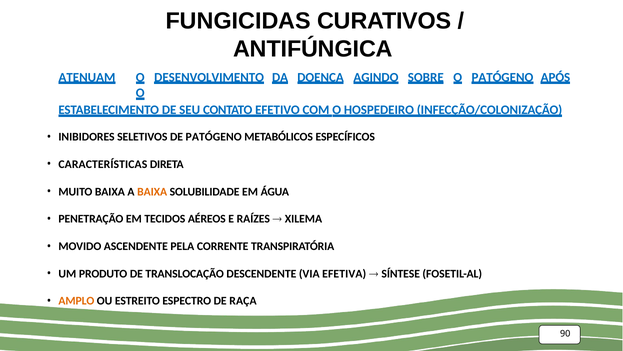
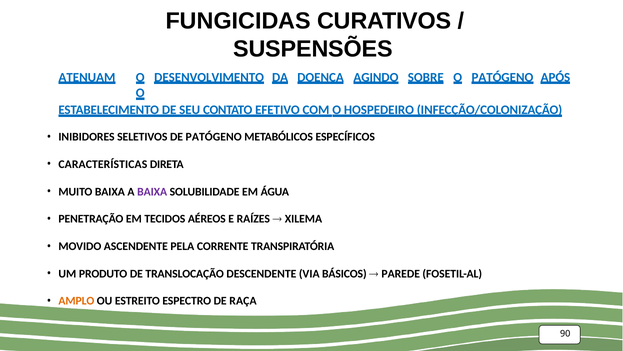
ANTIFÚNGICA: ANTIFÚNGICA -> SUSPENSÕES
BAIXA at (152, 191) colour: orange -> purple
EFETIVA: EFETIVA -> BÁSICOS
SÍNTESE: SÍNTESE -> PAREDE
